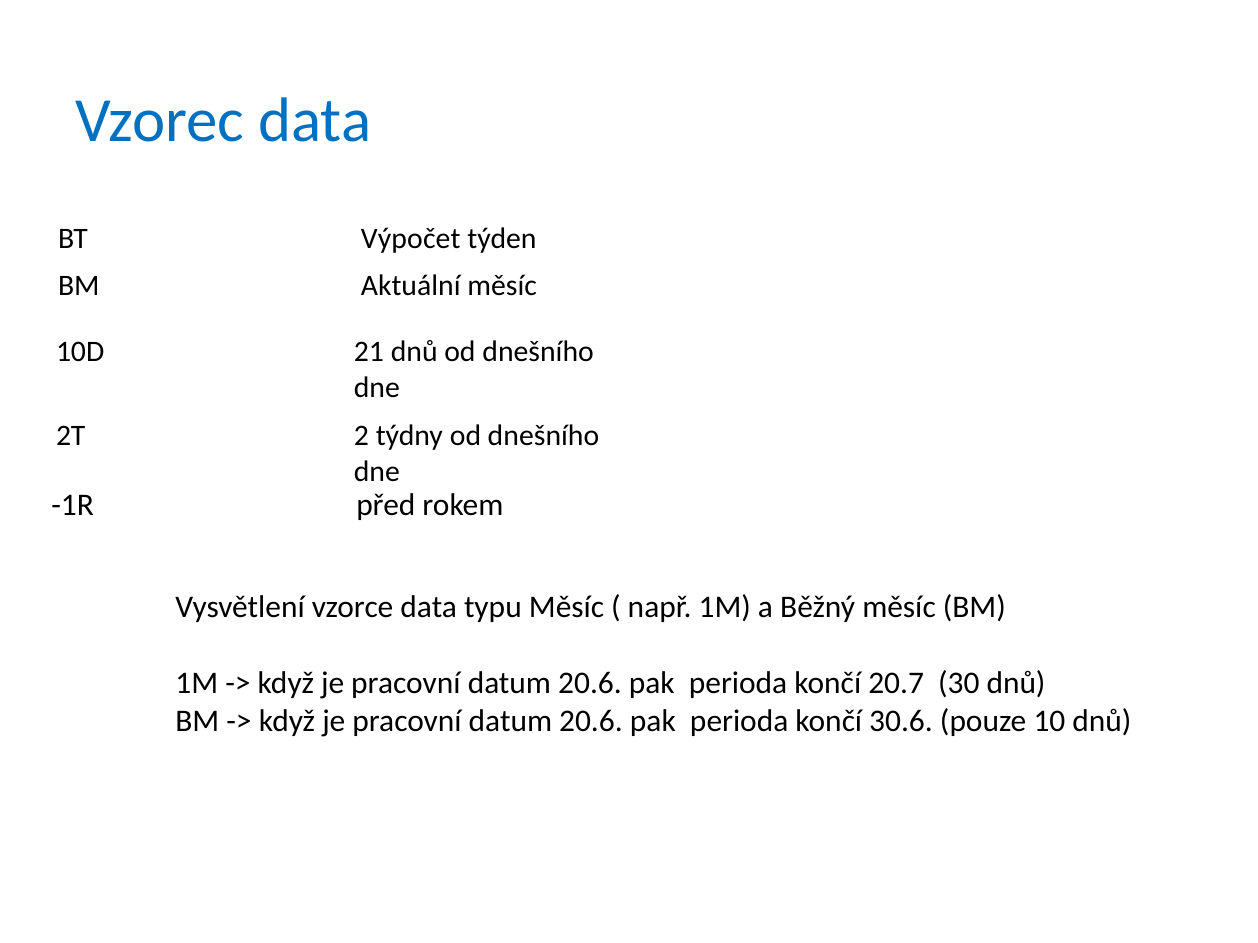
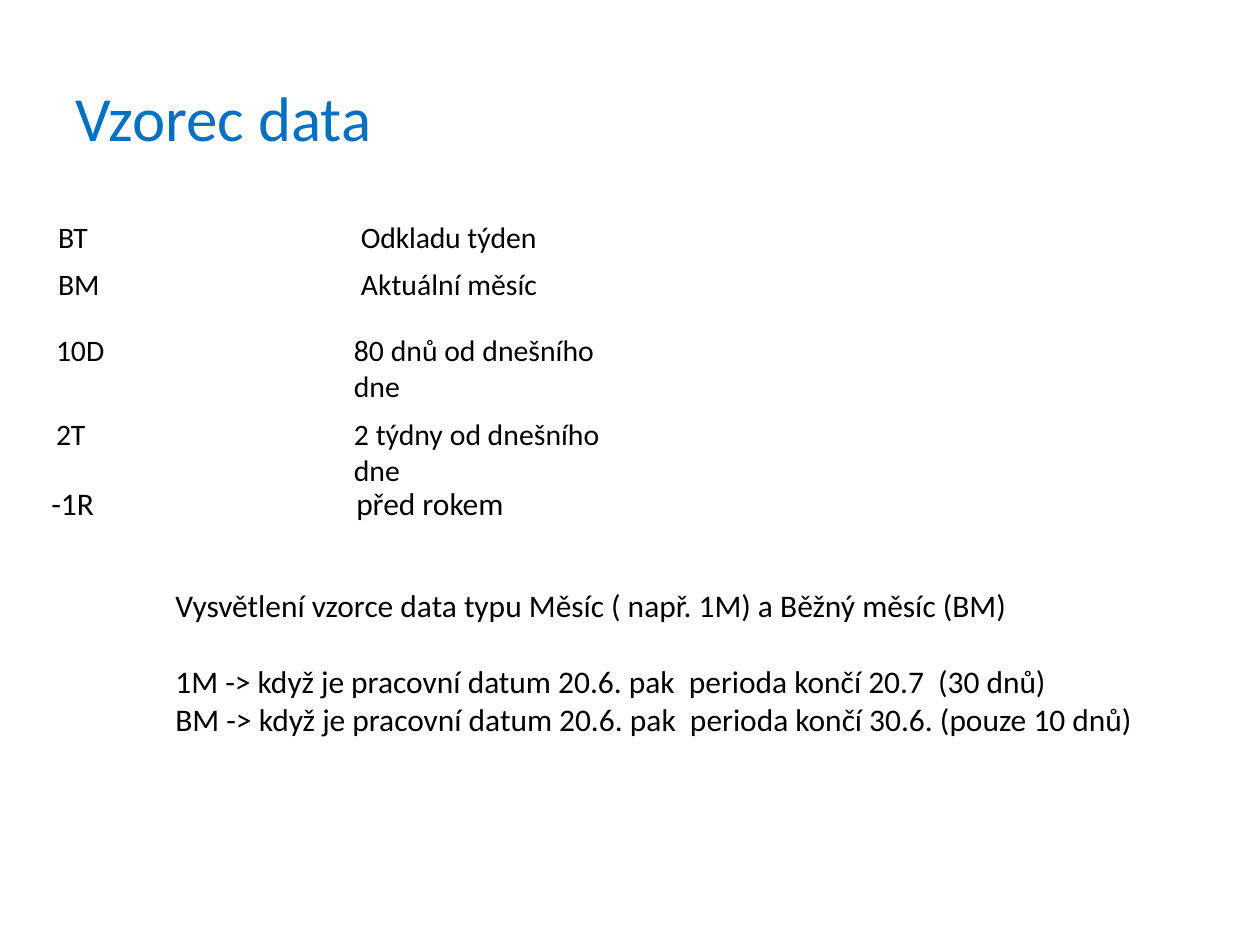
Výpočet: Výpočet -> Odkladu
21: 21 -> 80
